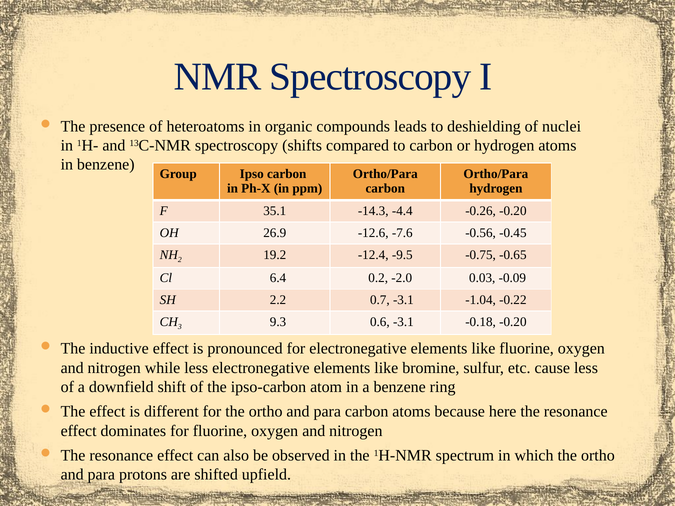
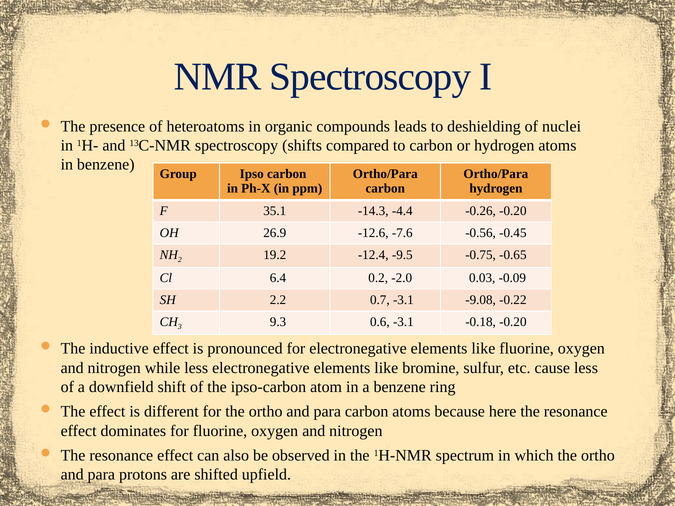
-1.04: -1.04 -> -9.08
